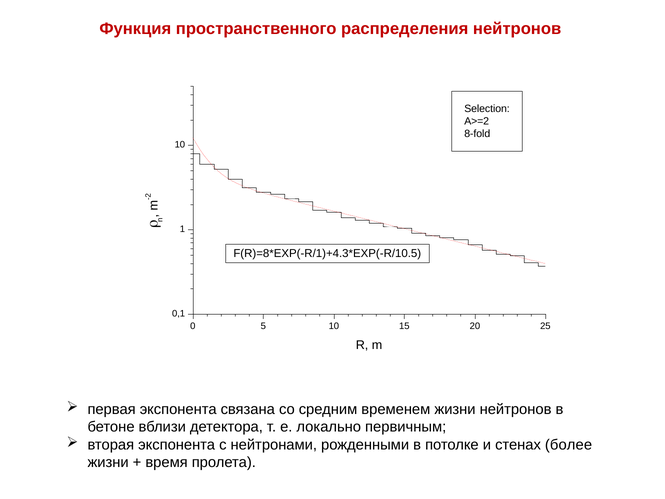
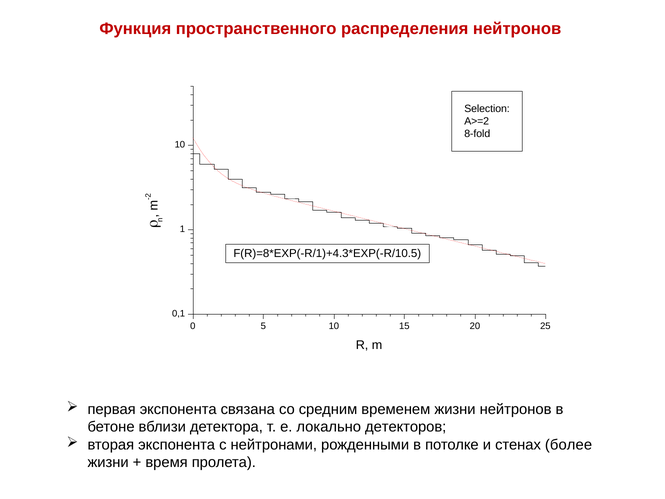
первичным: первичным -> детекторов
